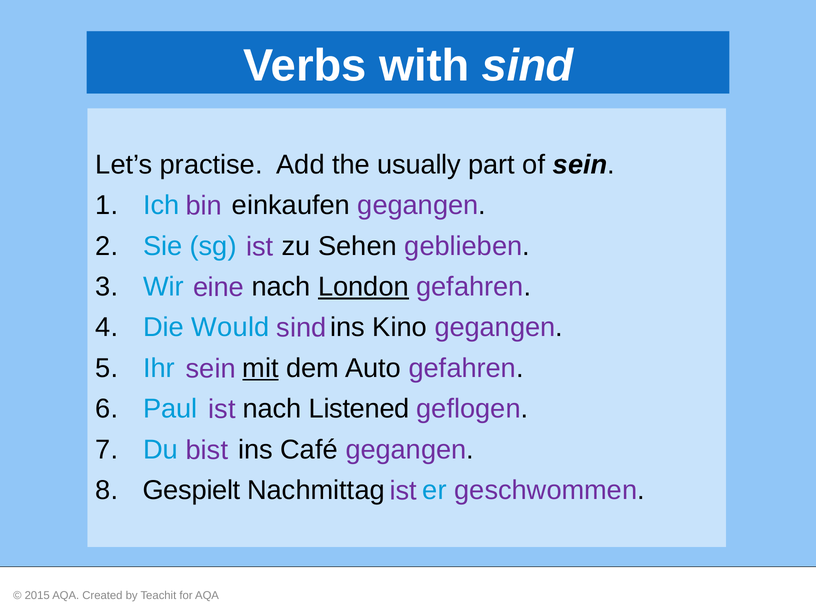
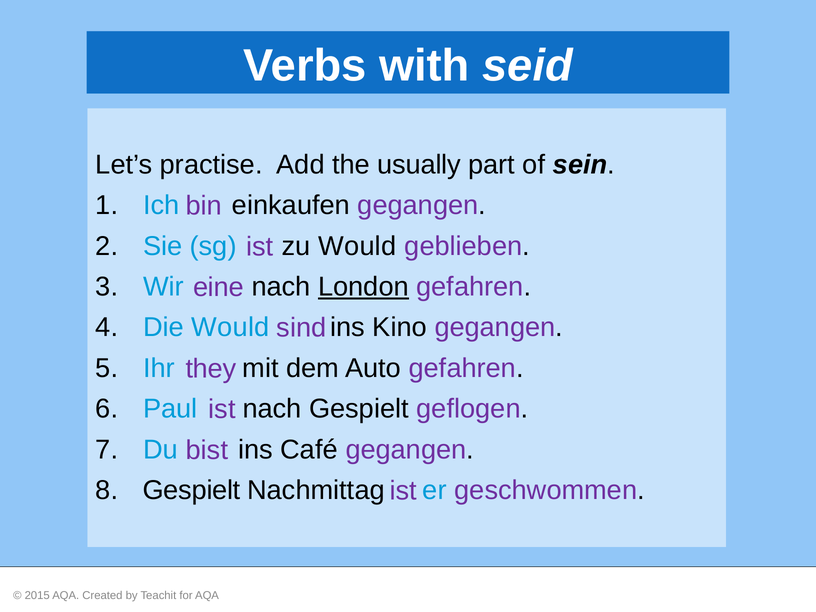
with sind: sind -> seid
zu Sehen: Sehen -> Would
mit underline: present -> none
sein at (211, 369): sein -> they
nach Listened: Listened -> Gespielt
